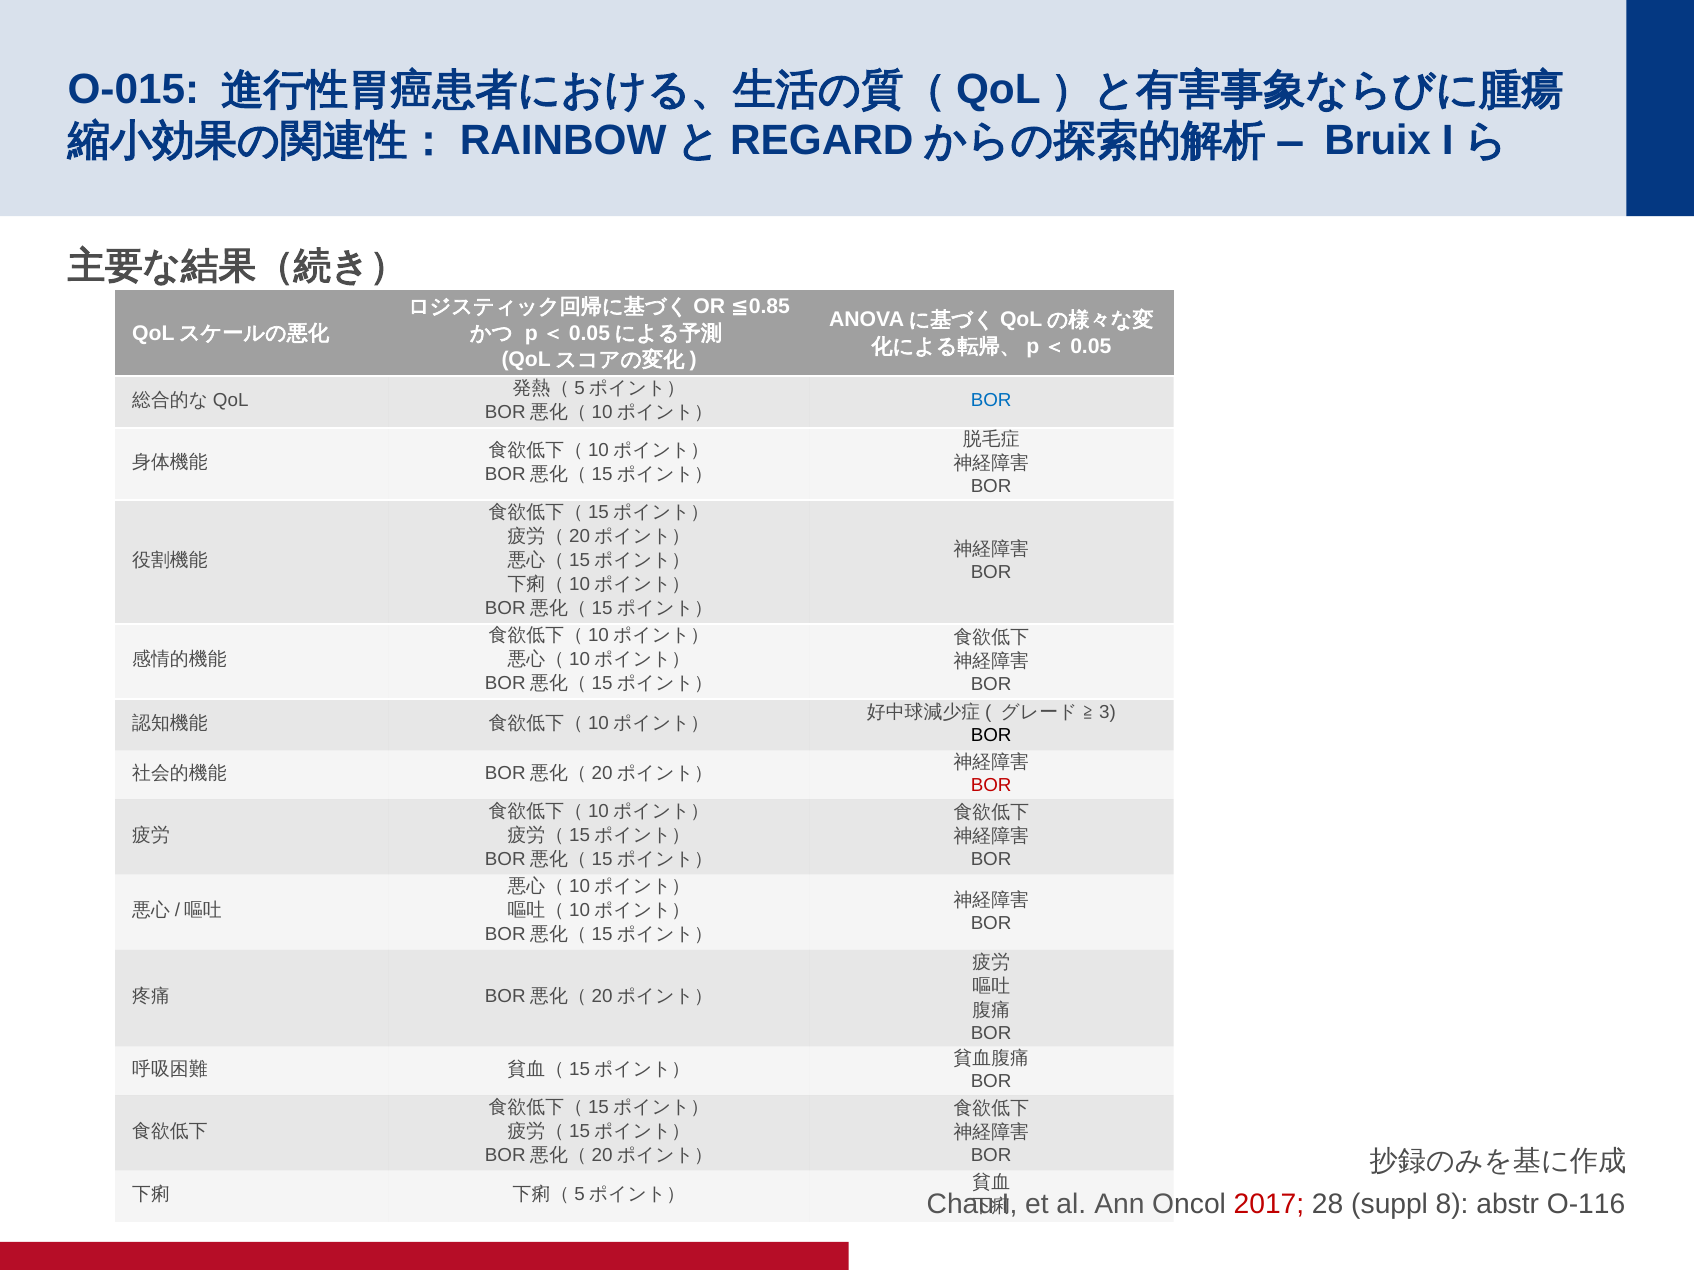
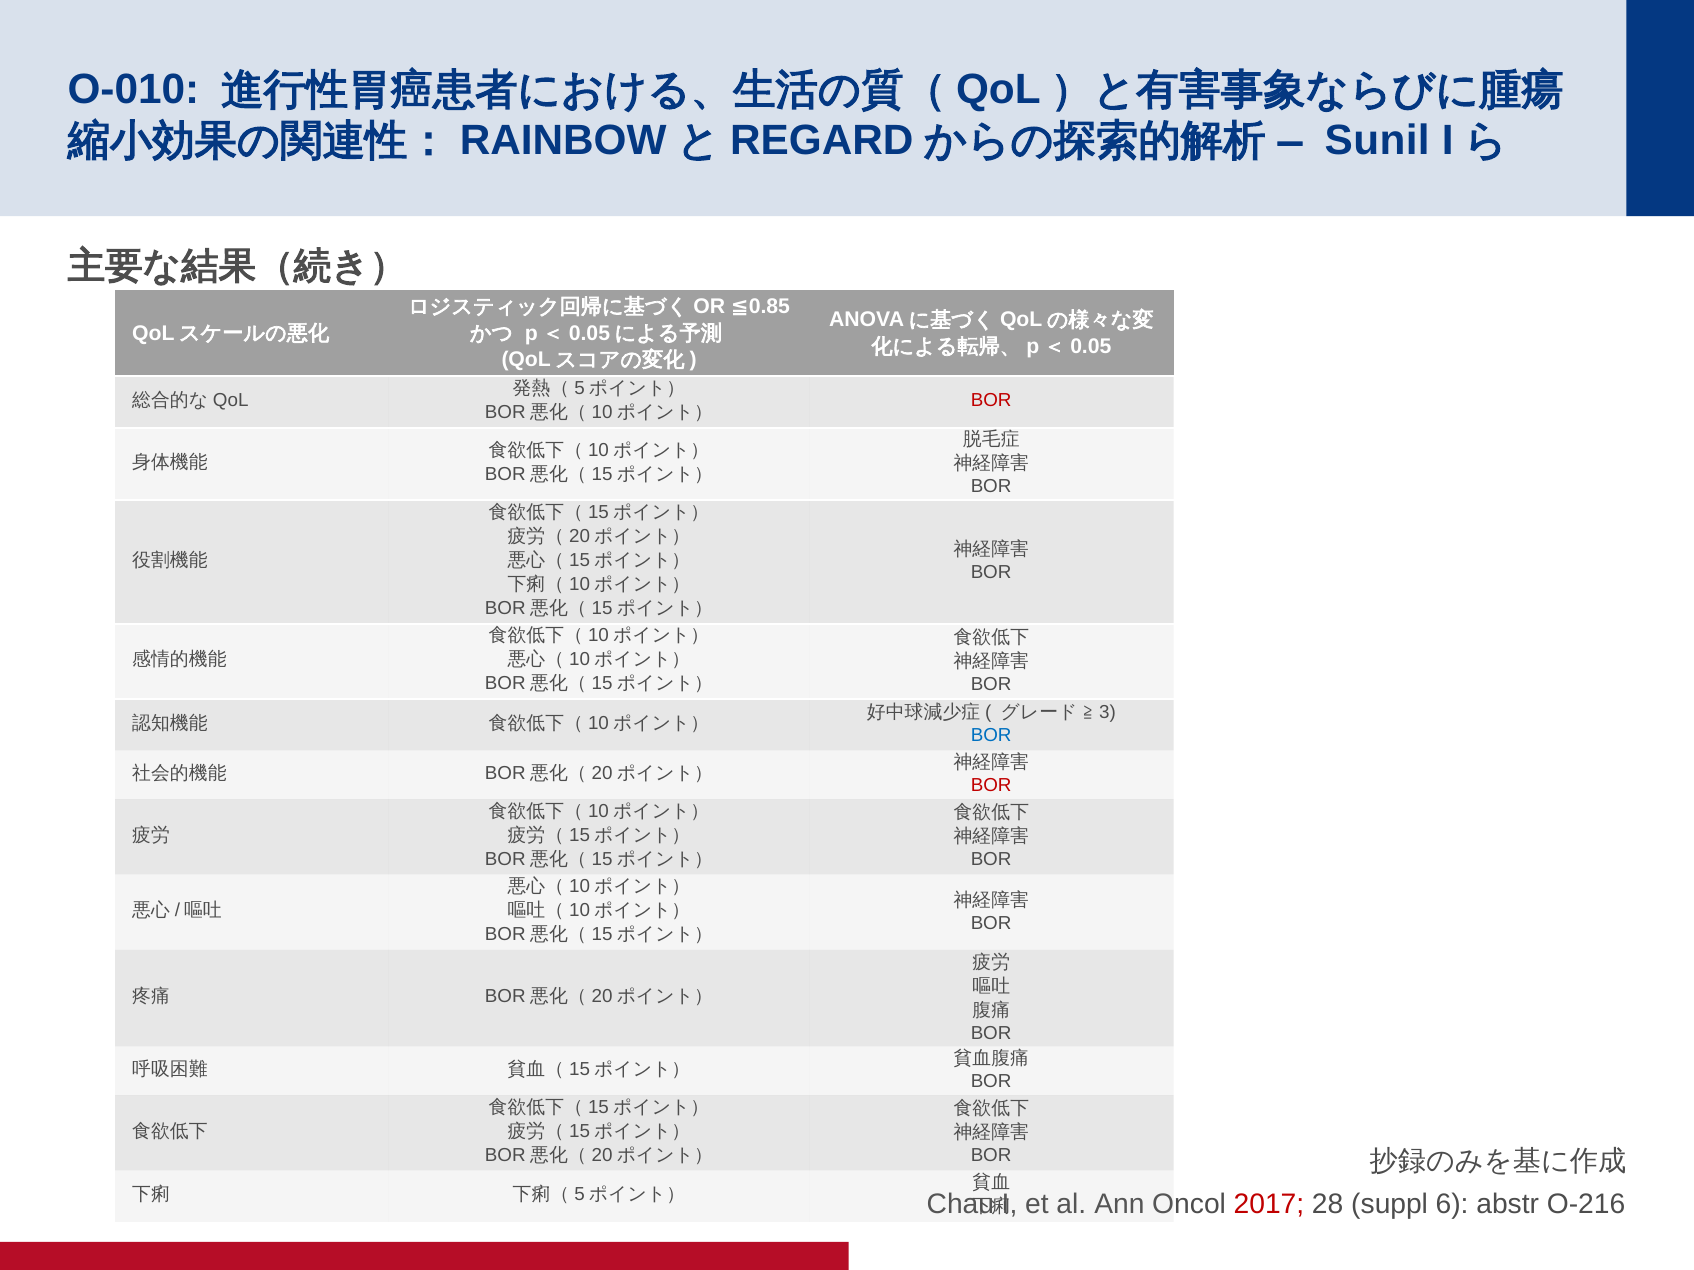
O-015: O-015 -> O-010
Bruix: Bruix -> Sunil
BOR at (991, 401) colour: blue -> red
BOR at (991, 736) colour: black -> blue
8: 8 -> 6
O-116: O-116 -> O-216
